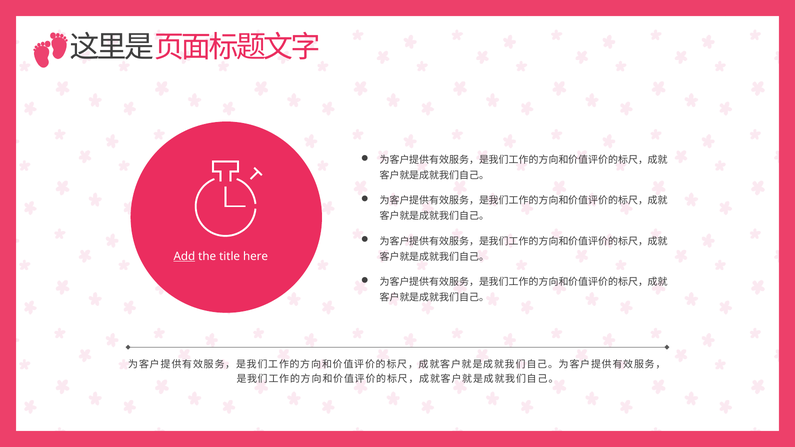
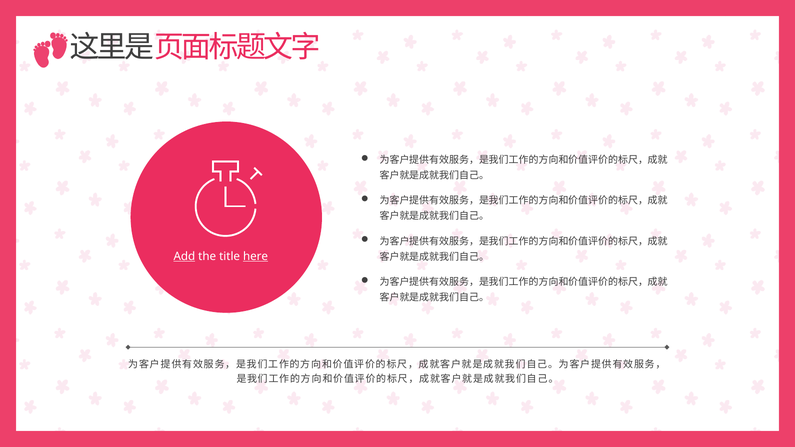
here underline: none -> present
